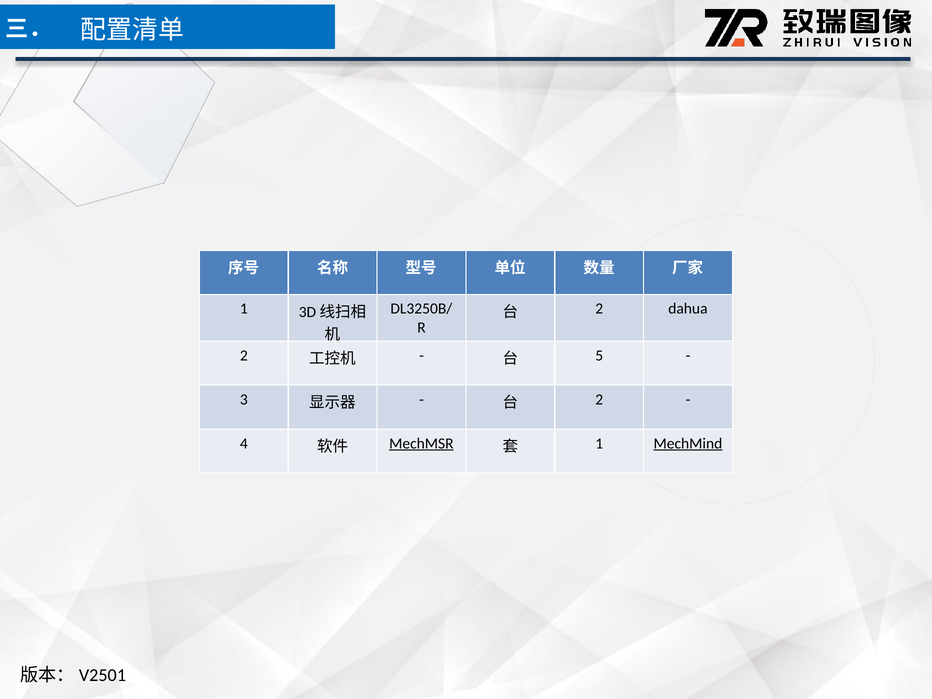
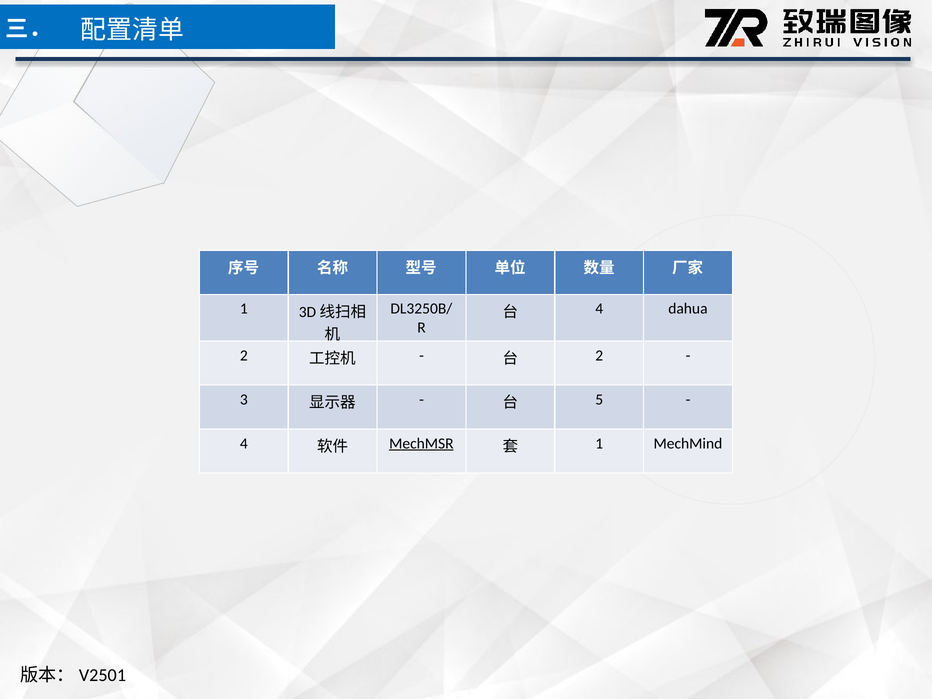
2 at (599, 309): 2 -> 4
5 at (599, 355): 5 -> 2
2 at (599, 399): 2 -> 5
MechMind underline: present -> none
